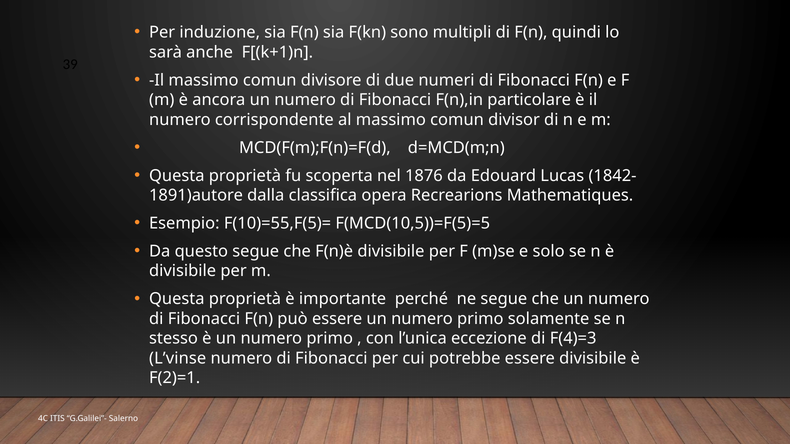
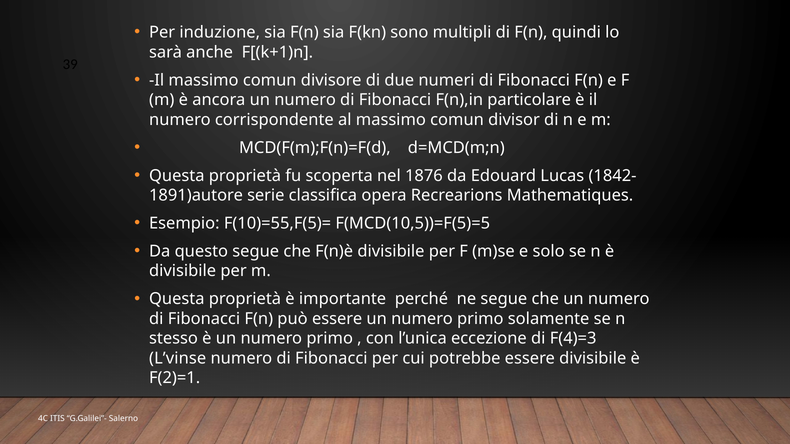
dalla: dalla -> serie
